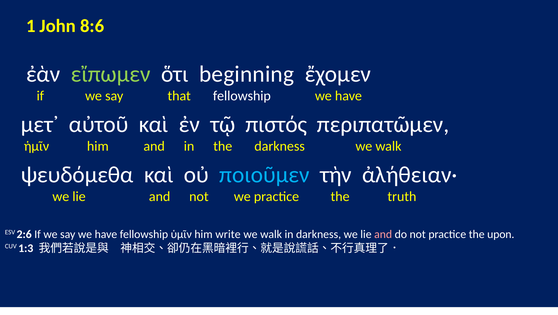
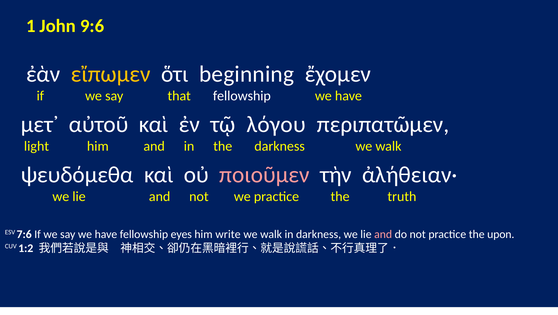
8:6: 8:6 -> 9:6
εἴπωμεν colour: light green -> yellow
πιστός: πιστός -> λόγου
ἡμῖν: ἡμῖν -> light
ποιοῦμεν colour: light blue -> pink
2:6: 2:6 -> 7:6
ὑμῖν: ὑμῖν -> eyes
1:3: 1:3 -> 1:2
